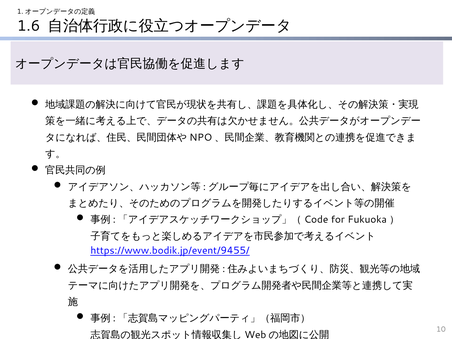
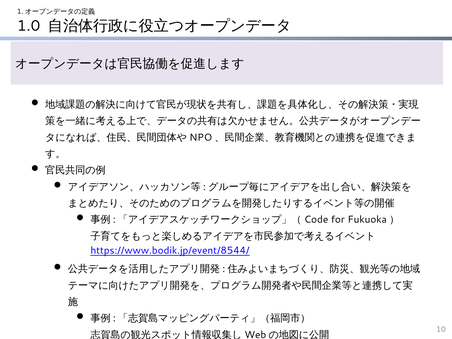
1.6: 1.6 -> 1.0
https://www.bodik.jp/event/9455/: https://www.bodik.jp/event/9455/ -> https://www.bodik.jp/event/8544/
